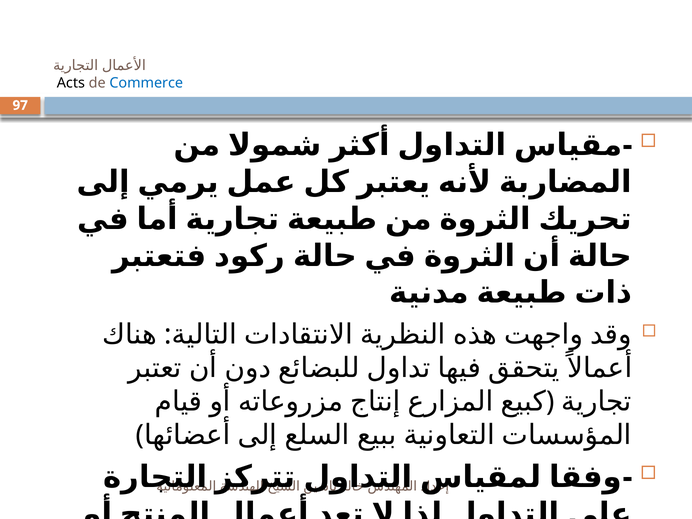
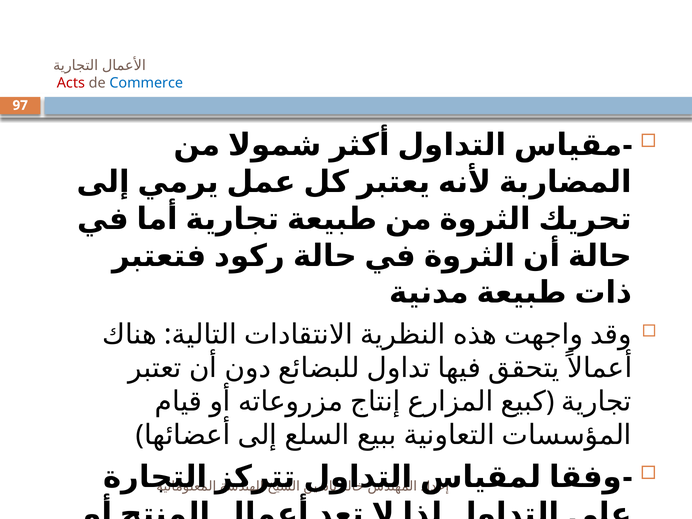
Acts colour: black -> red
